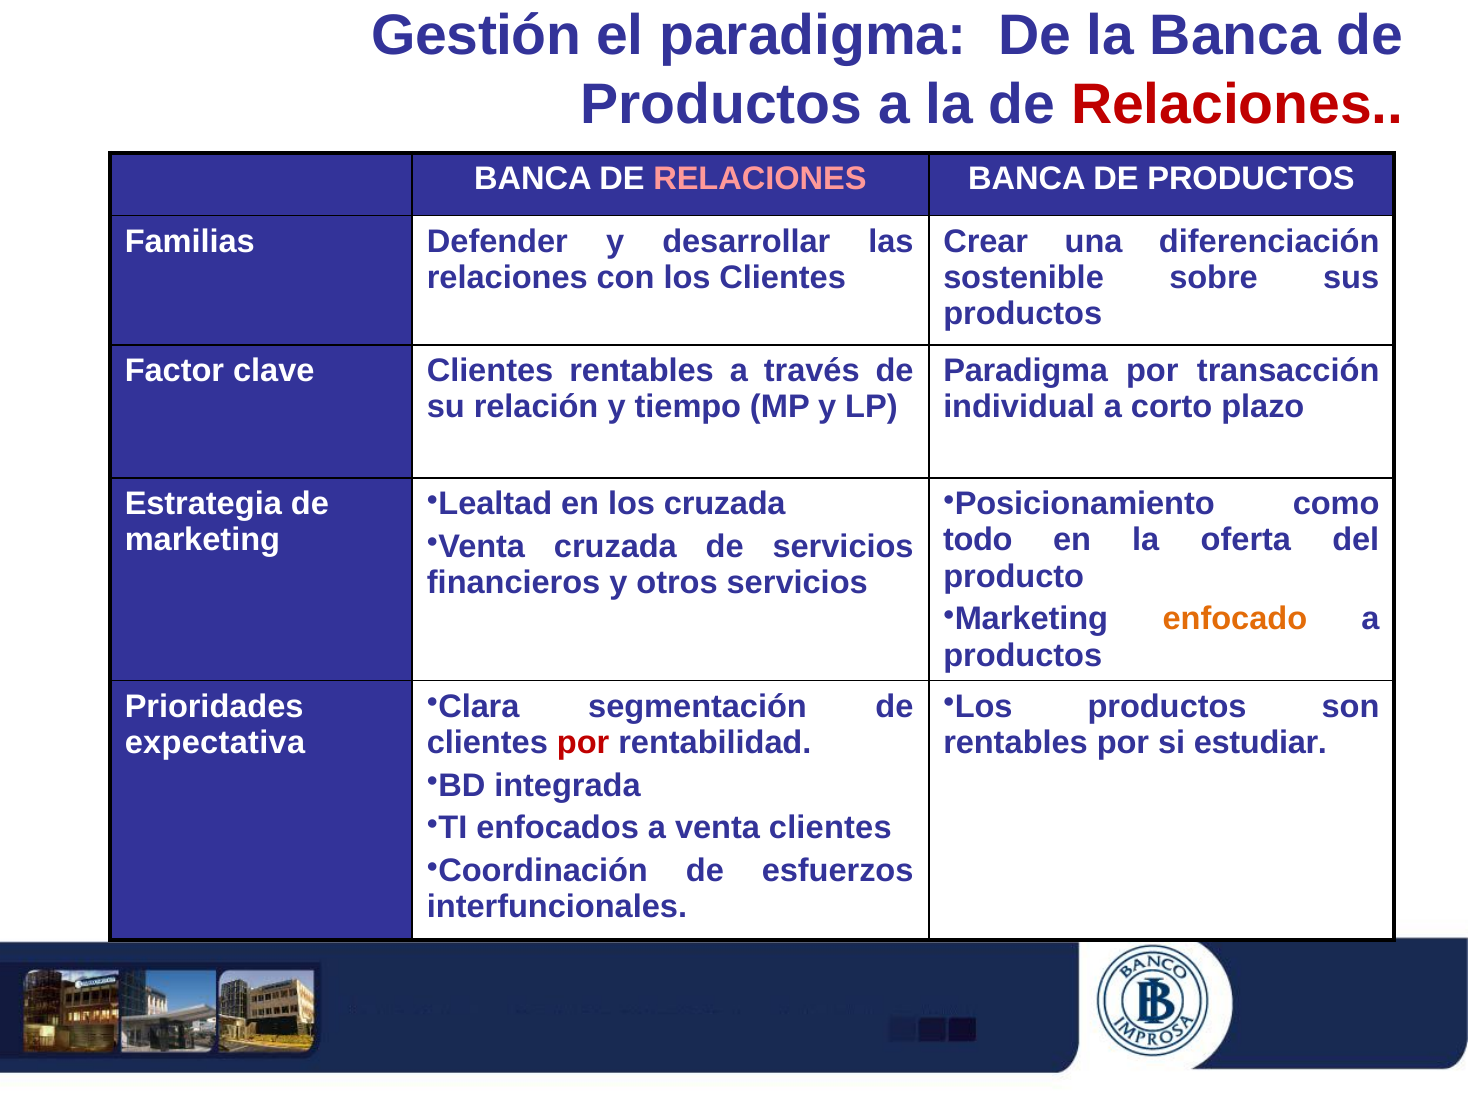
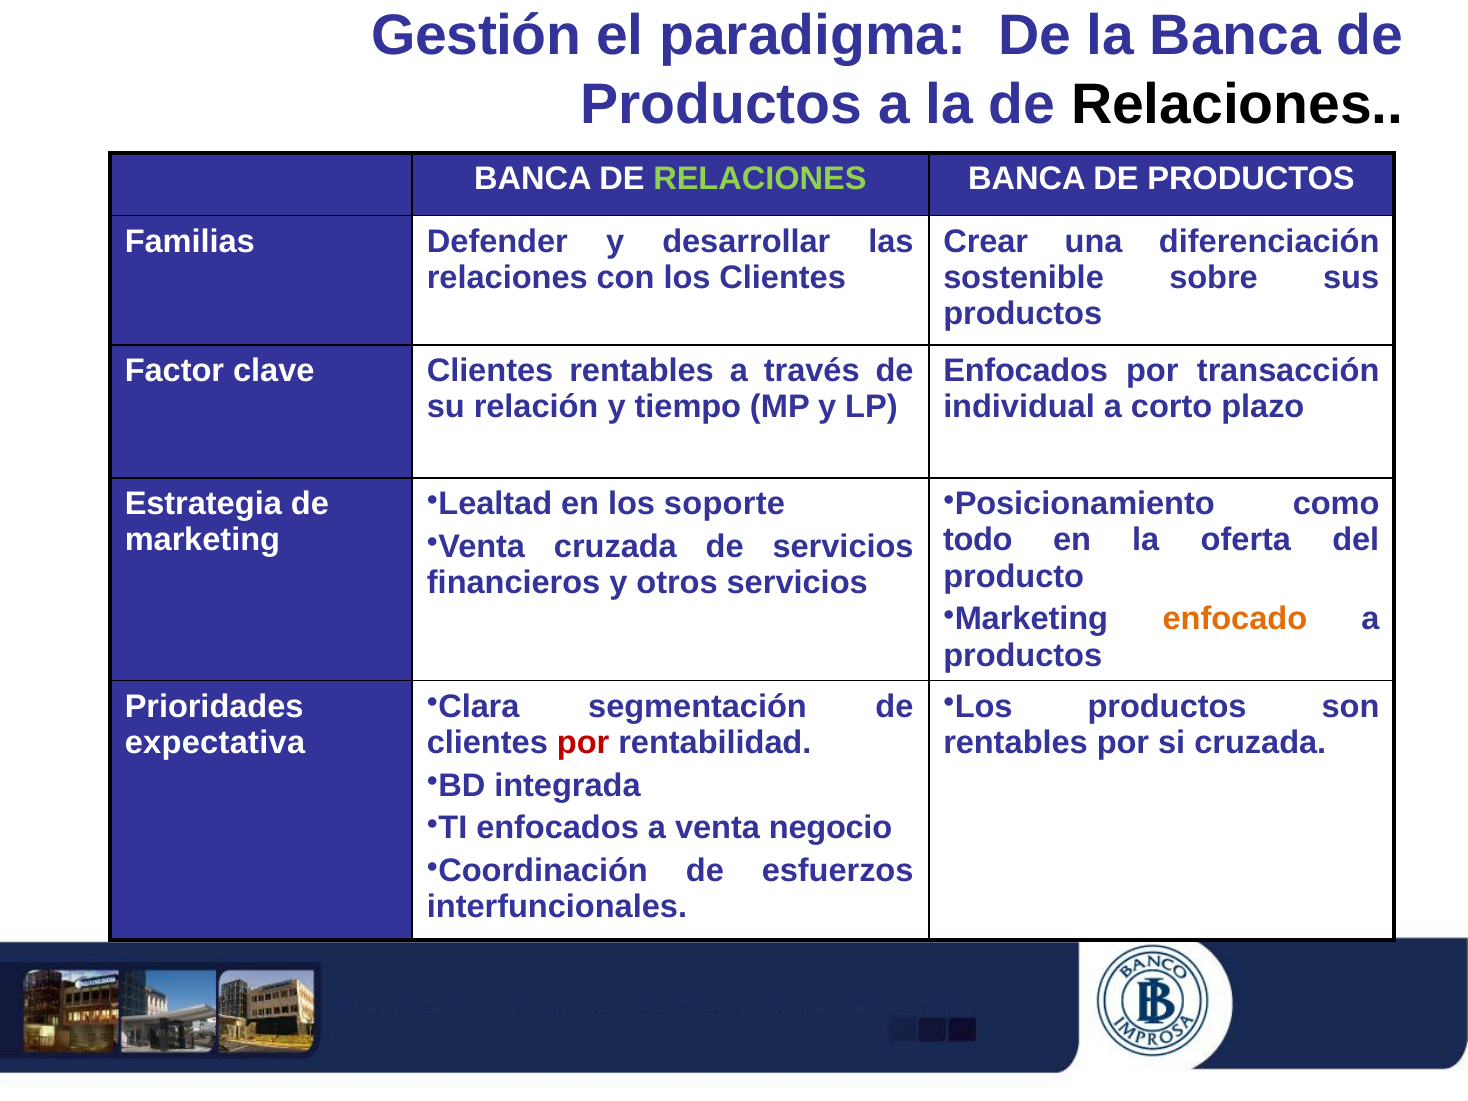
Relaciones at (1237, 104) colour: red -> black
RELACIONES at (760, 179) colour: pink -> light green
Paradigma at (1026, 371): Paradigma -> Enfocados
los cruzada: cruzada -> soporte
si estudiar: estudiar -> cruzada
venta clientes: clientes -> negocio
